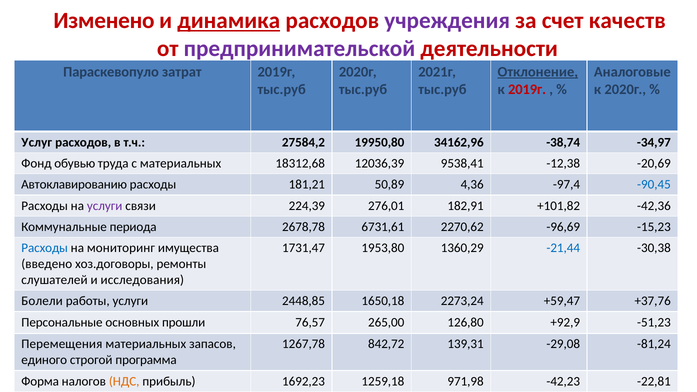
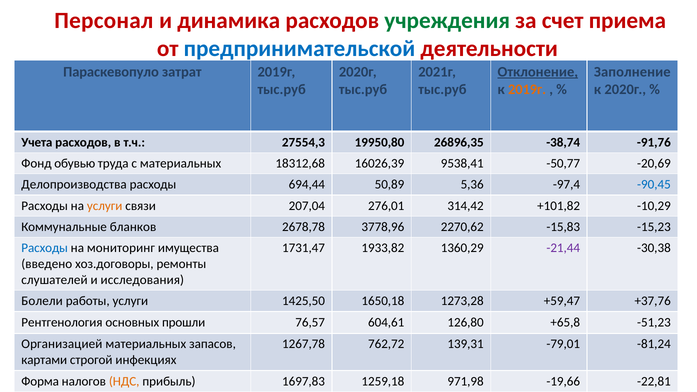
Изменено: Изменено -> Персонал
динамика underline: present -> none
учреждения colour: purple -> green
качеств: качеств -> приема
предпринимательской colour: purple -> blue
Аналоговые: Аналоговые -> Заполнение
2019г at (527, 90) colour: red -> orange
Услуг: Услуг -> Учета
27584,2: 27584,2 -> 27554,3
34162,96: 34162,96 -> 26896,35
-34,97: -34,97 -> -91,76
12036,39: 12036,39 -> 16026,39
-12,38: -12,38 -> -50,77
Автоклавированию: Автоклавированию -> Делопроизводства
181,21: 181,21 -> 694,44
4,36: 4,36 -> 5,36
услуги at (105, 206) colour: purple -> orange
224,39: 224,39 -> 207,04
182,91: 182,91 -> 314,42
-42,36: -42,36 -> -10,29
периода: периода -> бланков
6731,61: 6731,61 -> 3778,96
-96,69: -96,69 -> -15,83
1953,80: 1953,80 -> 1933,82
-21,44 colour: blue -> purple
2448,85: 2448,85 -> 1425,50
2273,24: 2273,24 -> 1273,28
Персональные: Персональные -> Рентгенология
265,00: 265,00 -> 604,61
+92,9: +92,9 -> +65,8
Перемещения: Перемещения -> Организацией
842,72: 842,72 -> 762,72
-29,08: -29,08 -> -79,01
единого: единого -> картами
программа: программа -> инфекциях
1692,23: 1692,23 -> 1697,83
-42,23: -42,23 -> -19,66
